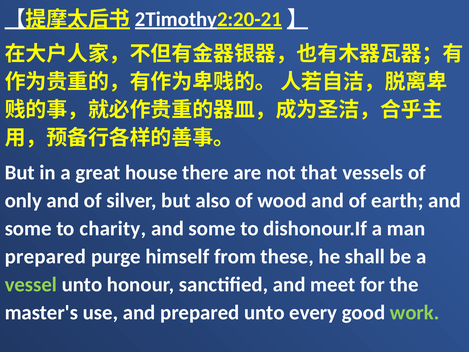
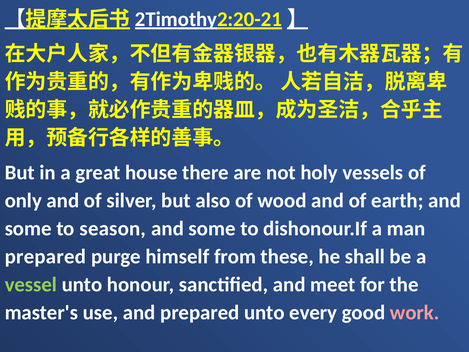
that: that -> holy
charity: charity -> season
work colour: light green -> pink
